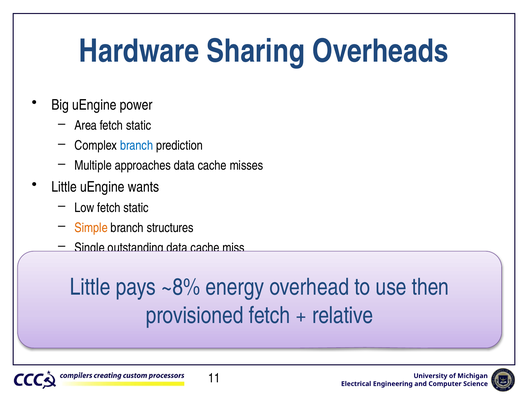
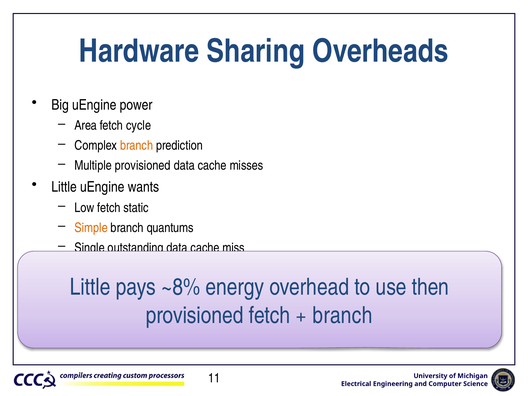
static at (139, 126): static -> cycle
branch at (137, 146) colour: blue -> orange
Multiple approaches: approaches -> provisioned
structures: structures -> quantums
relative at (343, 315): relative -> branch
